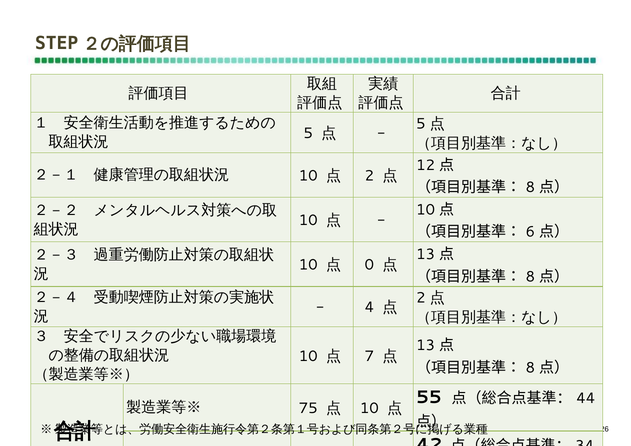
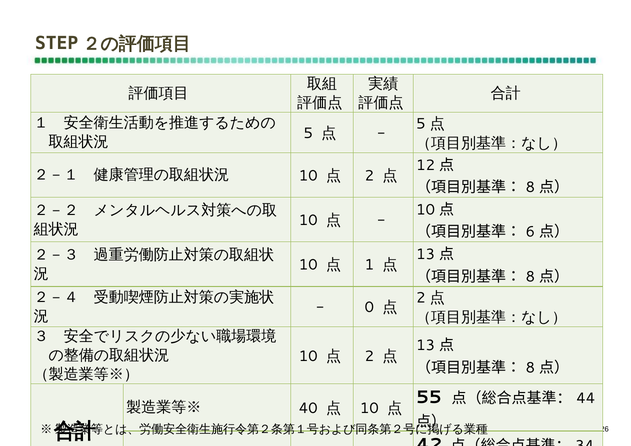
0: 0 -> 1
4: 4 -> 0
7 at (369, 356): 7 -> 2
75: 75 -> 40
